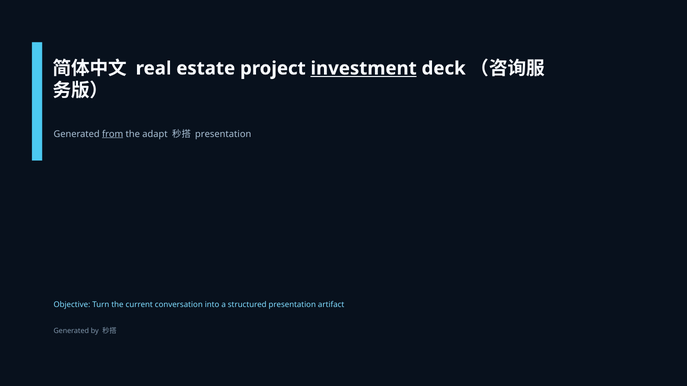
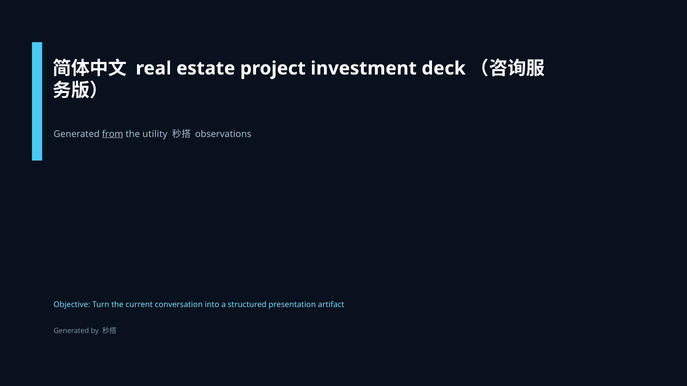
investment underline: present -> none
adapt: adapt -> utility
presentation at (223, 134): presentation -> observations
